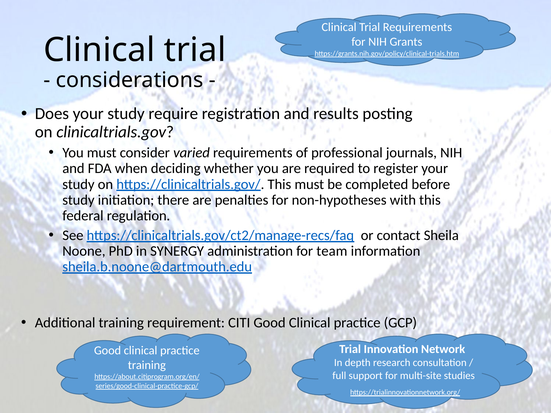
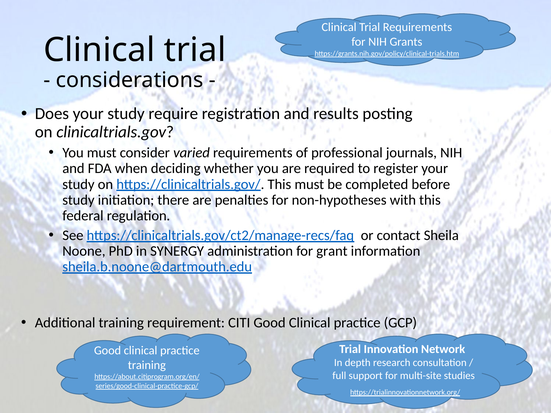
team: team -> grant
